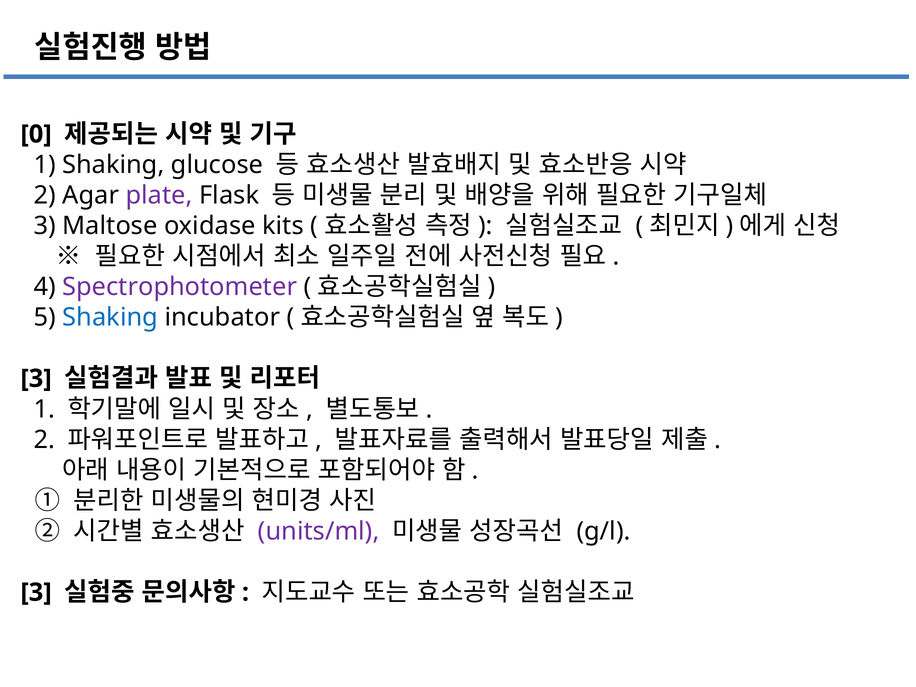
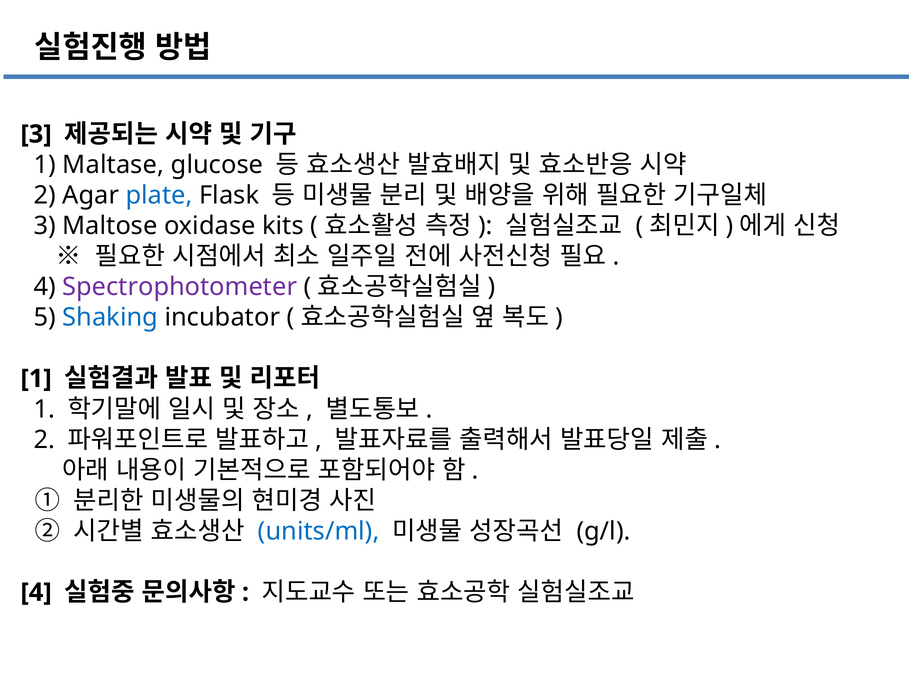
0 at (36, 134): 0 -> 3
1 Shaking: Shaking -> Maltase
plate colour: purple -> blue
3 at (36, 379): 3 -> 1
units/ml colour: purple -> blue
3 at (36, 592): 3 -> 4
